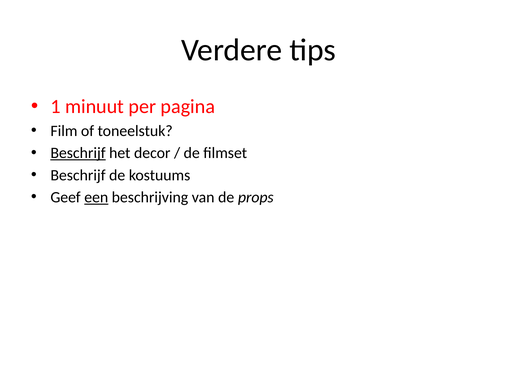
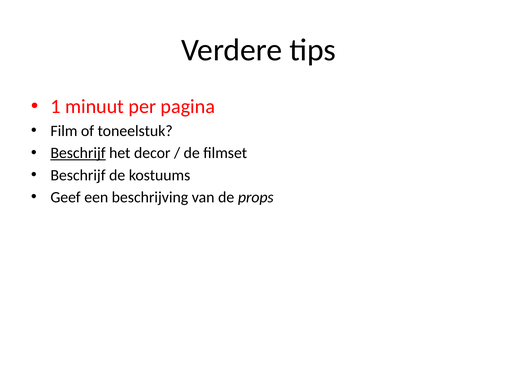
een underline: present -> none
